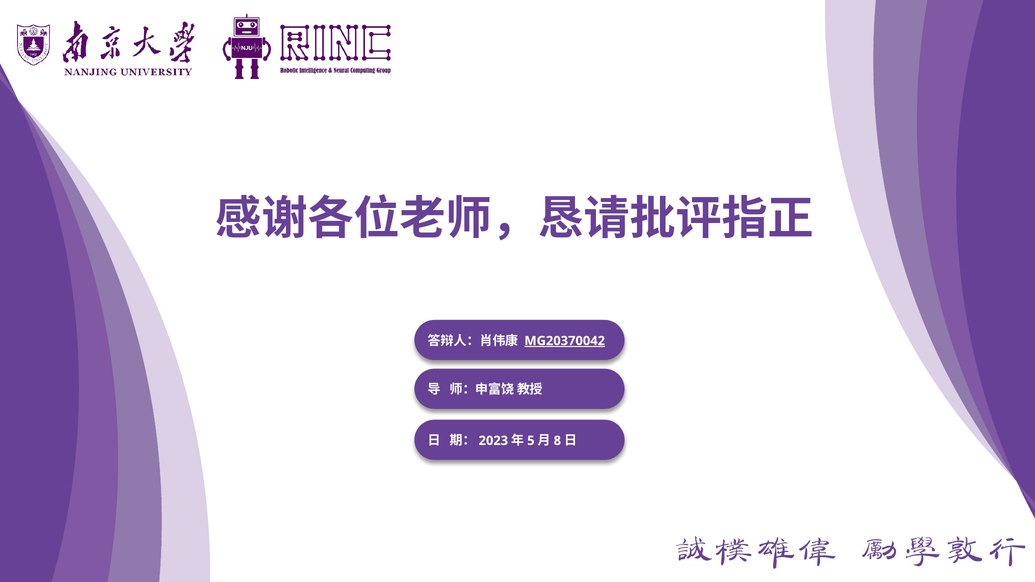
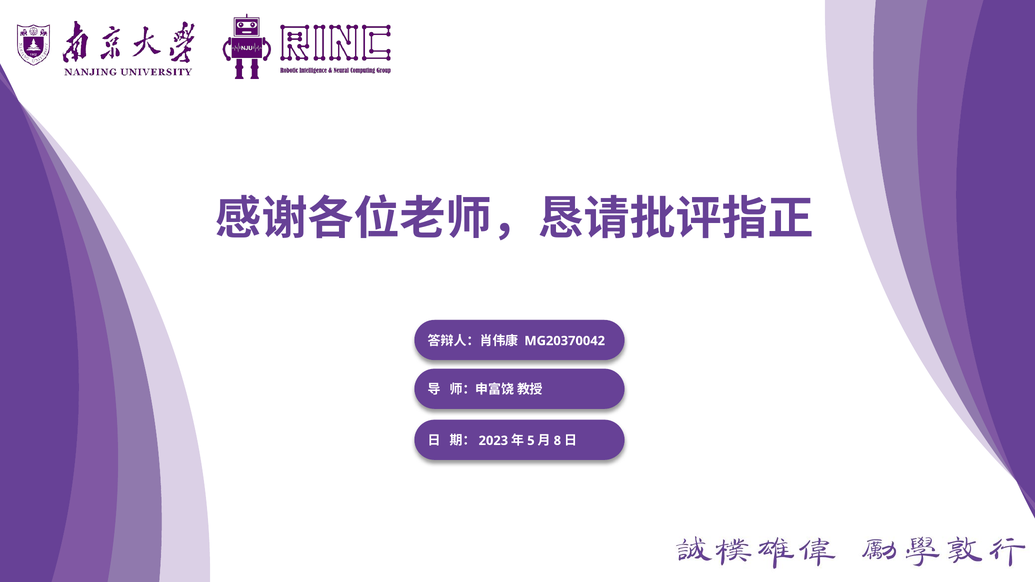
MG20370042 underline: present -> none
